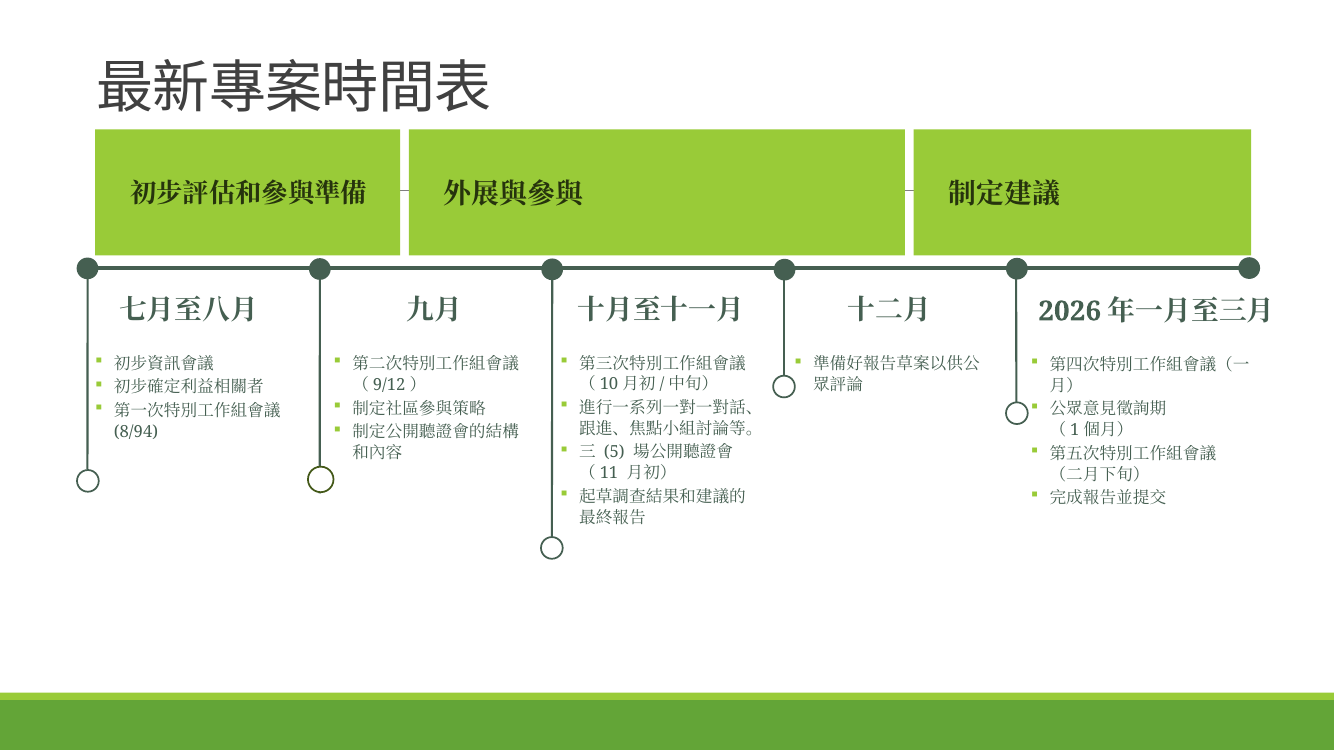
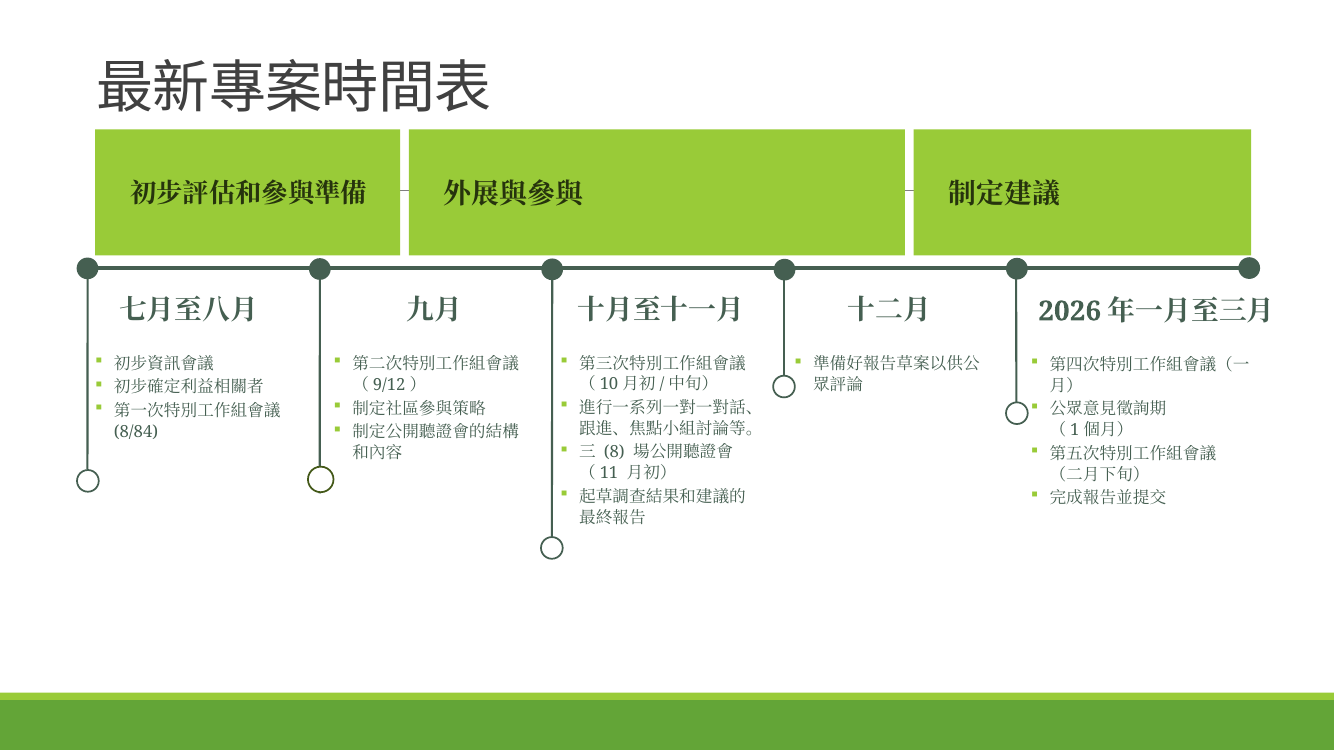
8/94: 8/94 -> 8/84
5: 5 -> 8
